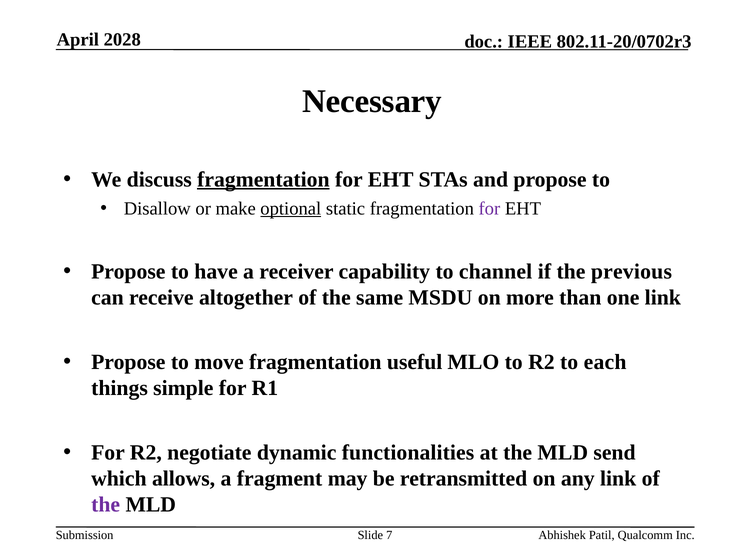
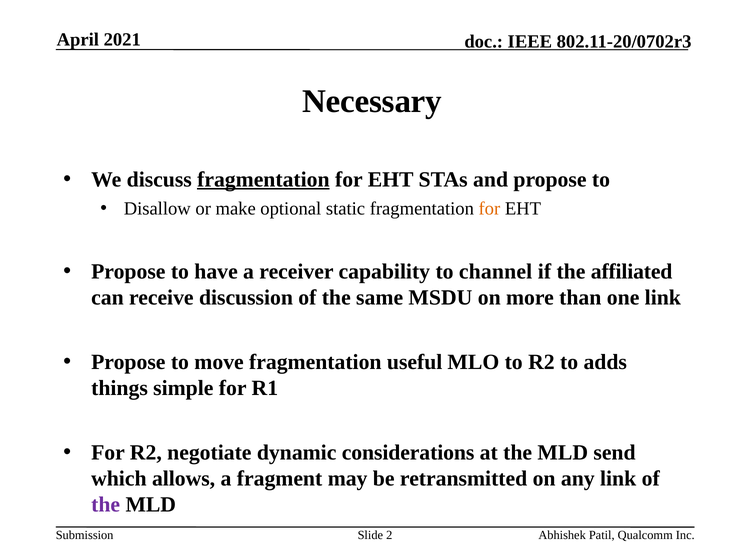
2028: 2028 -> 2021
optional underline: present -> none
for at (489, 209) colour: purple -> orange
previous: previous -> affiliated
altogether: altogether -> discussion
each: each -> adds
functionalities: functionalities -> considerations
7: 7 -> 2
